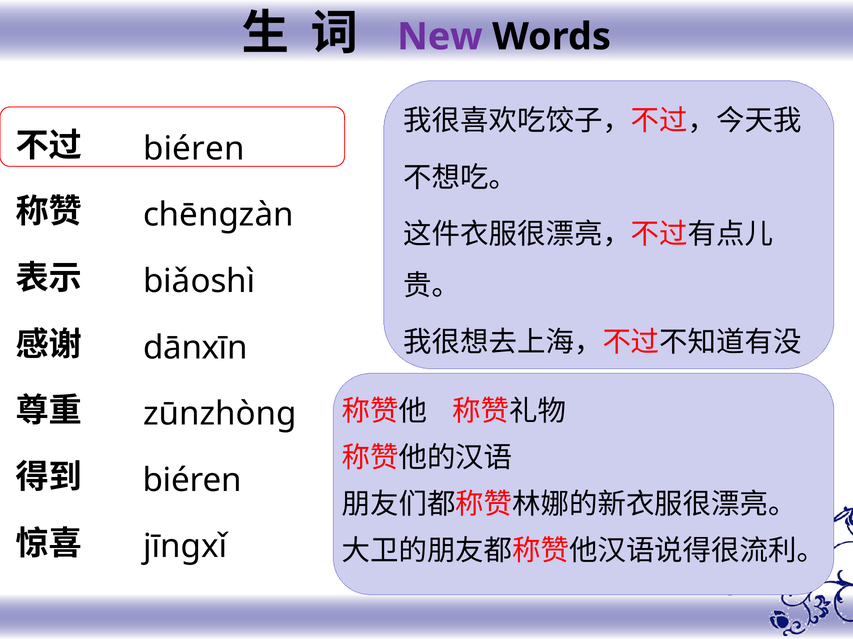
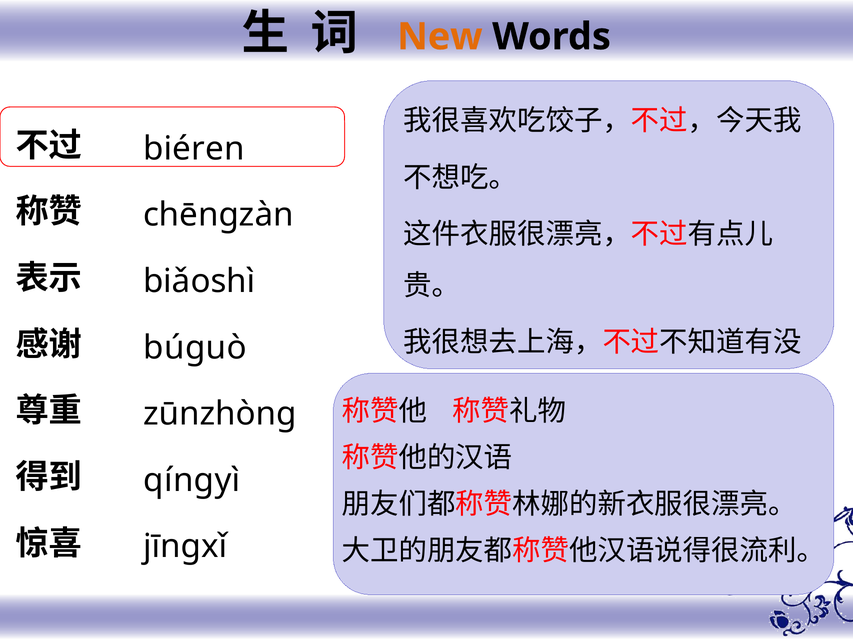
New colour: purple -> orange
dānxīn: dānxīn -> búguò
biéren at (192, 481): biéren -> qíngyì
